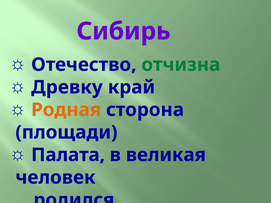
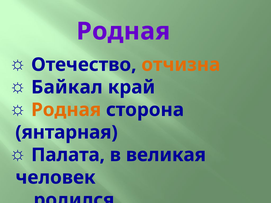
Сибирь at (124, 31): Сибирь -> Родная
отчизна colour: green -> orange
Древку: Древку -> Байкал
площади: площади -> янтарная
